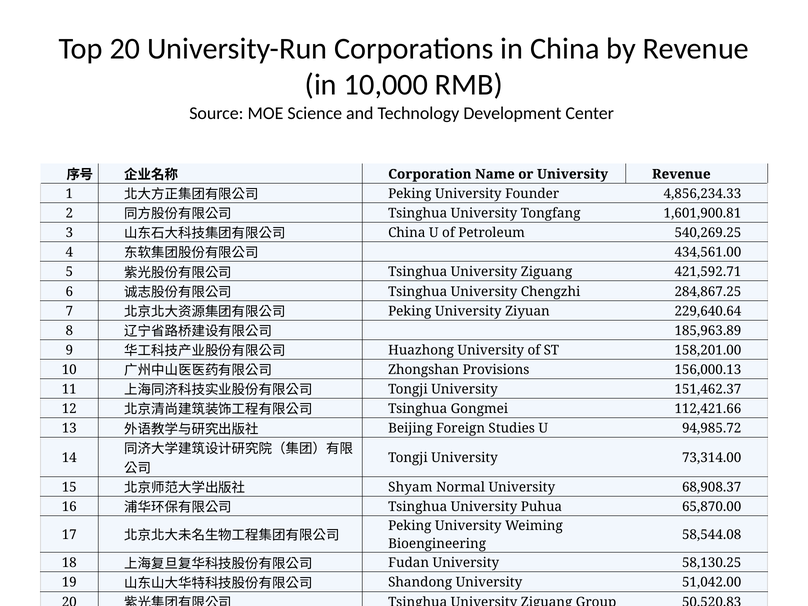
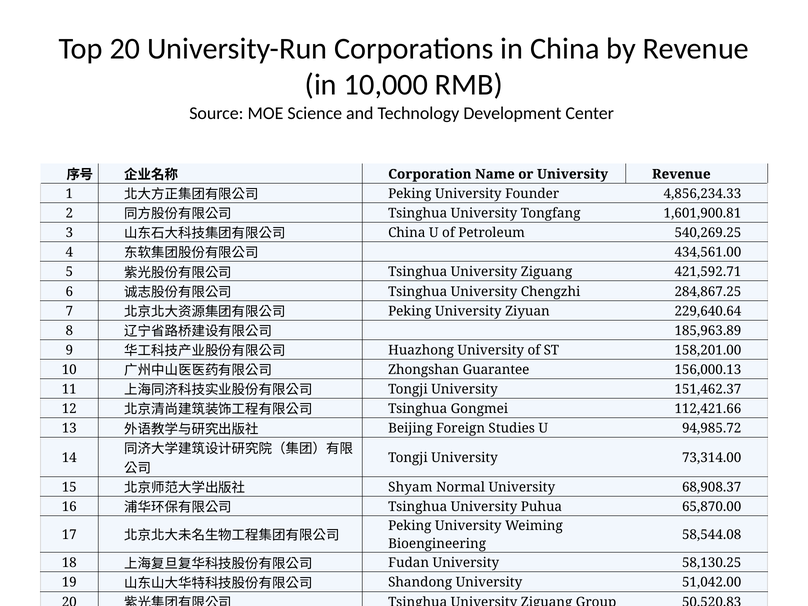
Provisions: Provisions -> Guarantee
